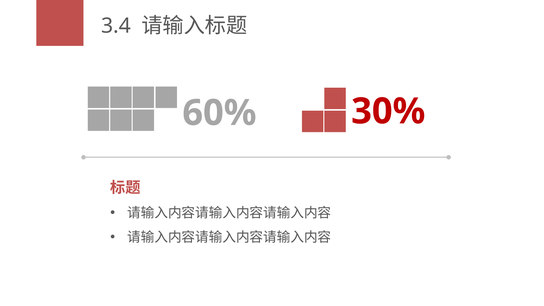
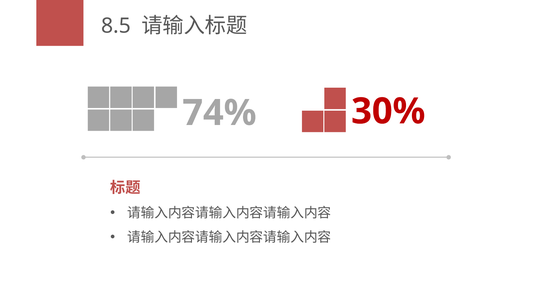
3.4: 3.4 -> 8.5
60%: 60% -> 74%
